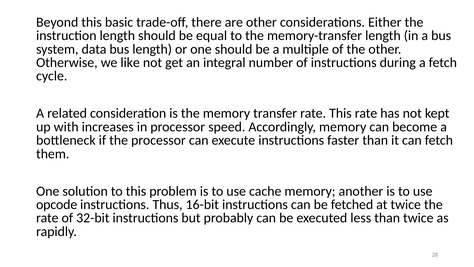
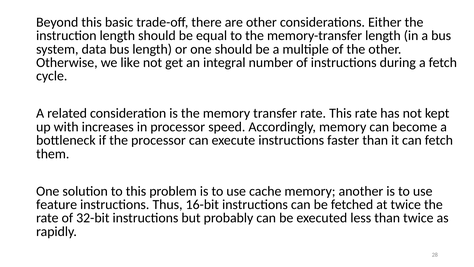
opcode: opcode -> feature
